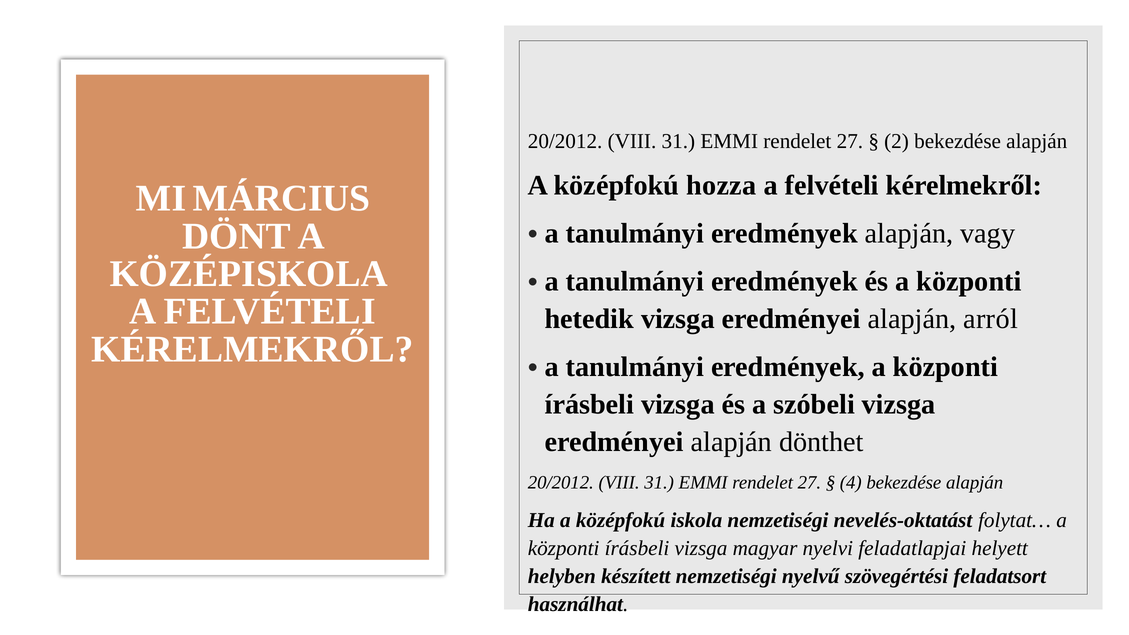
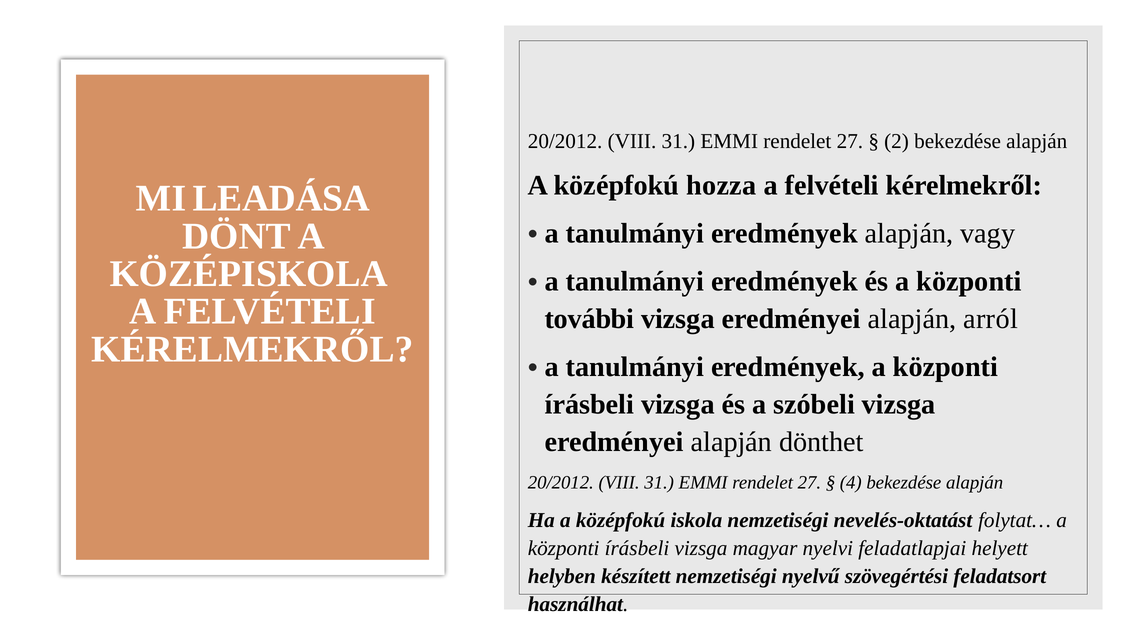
MÁRCIUS: MÁRCIUS -> LEADÁSA
hetedik: hetedik -> további
